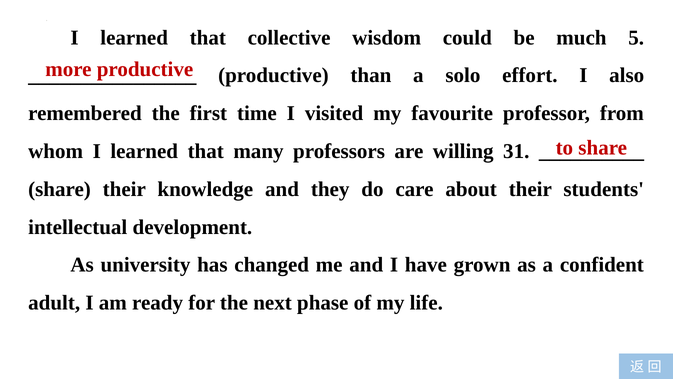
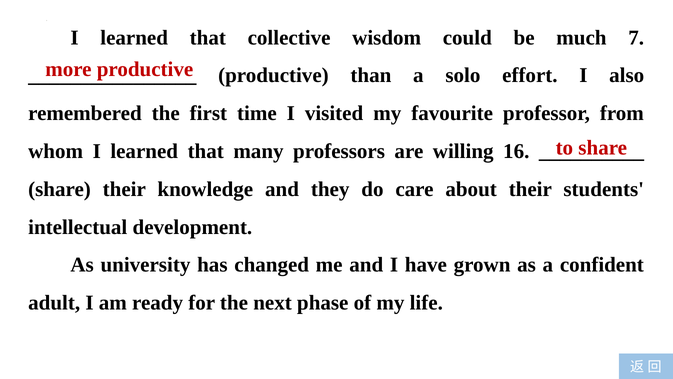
5: 5 -> 7
31: 31 -> 16
